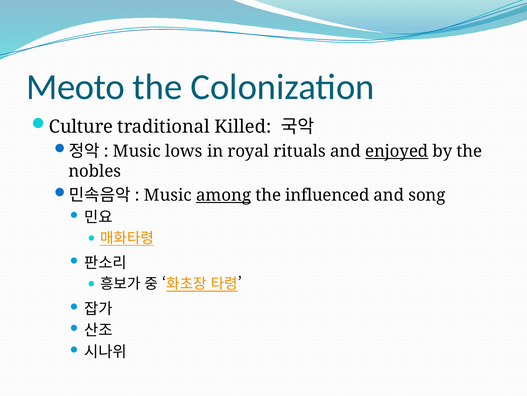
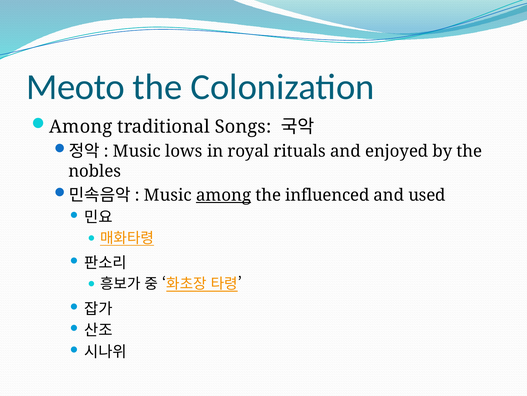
Culture at (81, 126): Culture -> Among
Killed: Killed -> Songs
enjoyed underline: present -> none
song: song -> used
